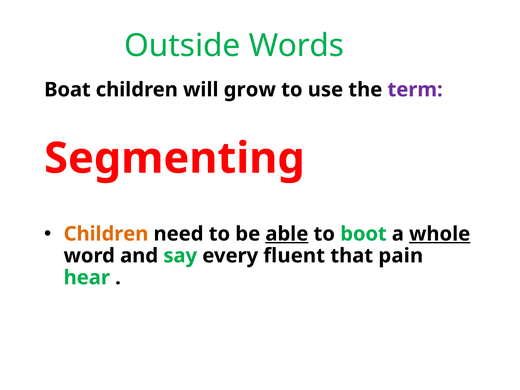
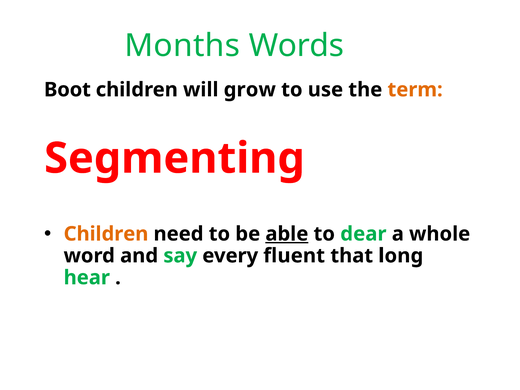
Outside: Outside -> Months
Boat: Boat -> Boot
term colour: purple -> orange
boot: boot -> dear
whole underline: present -> none
pain: pain -> long
